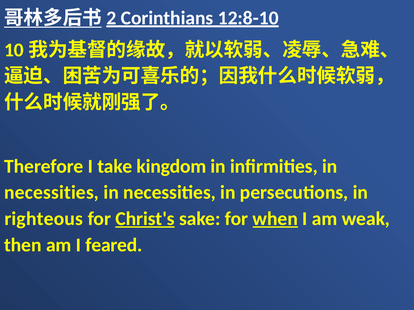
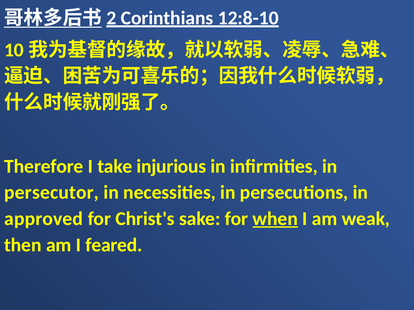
kingdom: kingdom -> injurious
necessities at (52, 193): necessities -> persecutor
righteous: righteous -> approved
Christ's underline: present -> none
